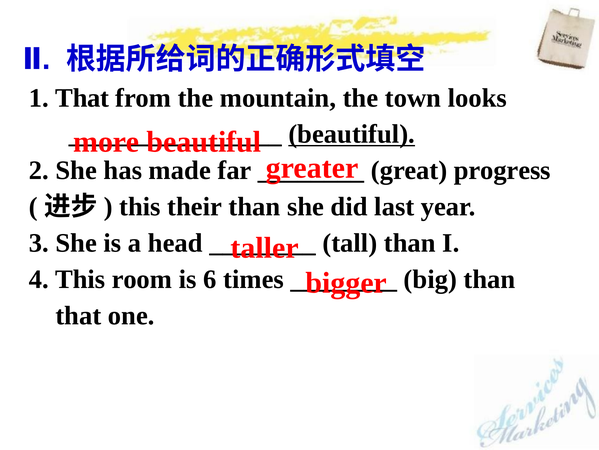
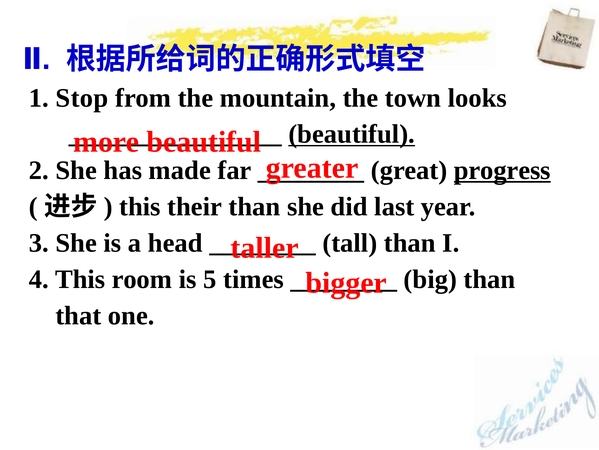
1 That: That -> Stop
progress underline: none -> present
6: 6 -> 5
